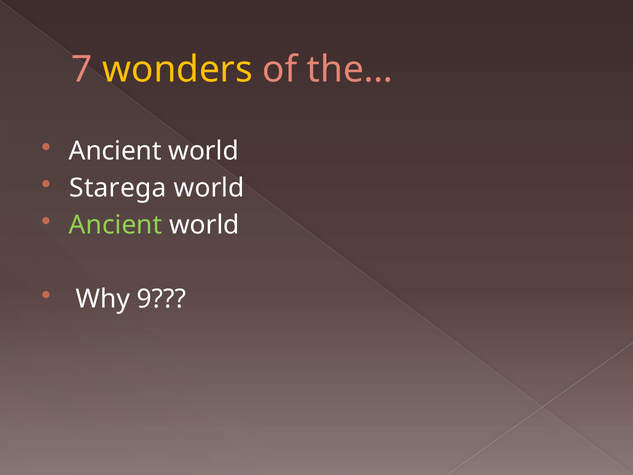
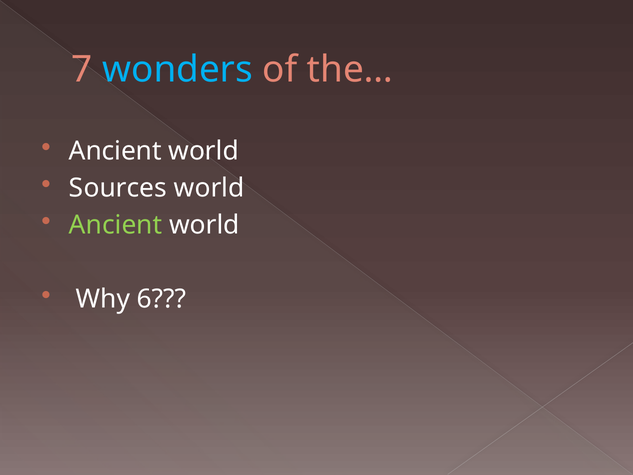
wonders colour: yellow -> light blue
Starega: Starega -> Sources
9: 9 -> 6
